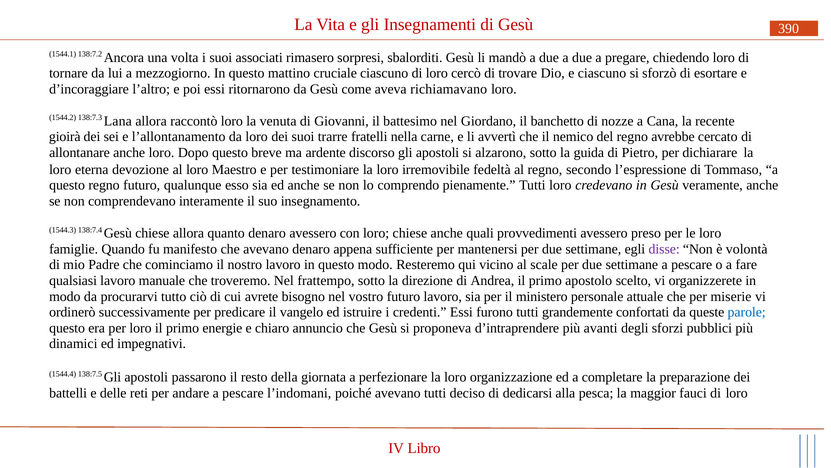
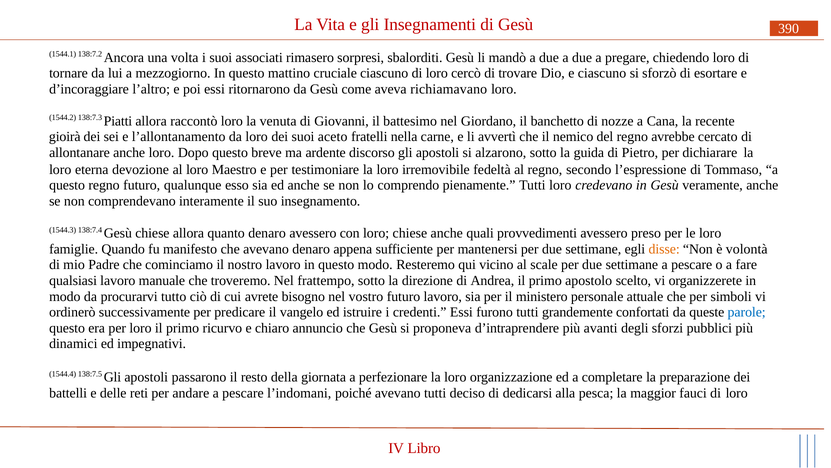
Lana: Lana -> Piatti
trarre: trarre -> aceto
disse colour: purple -> orange
miserie: miserie -> simboli
energie: energie -> ricurvo
